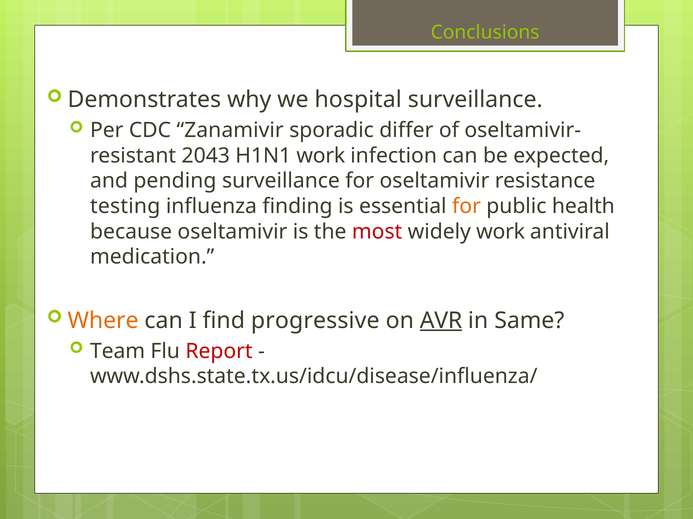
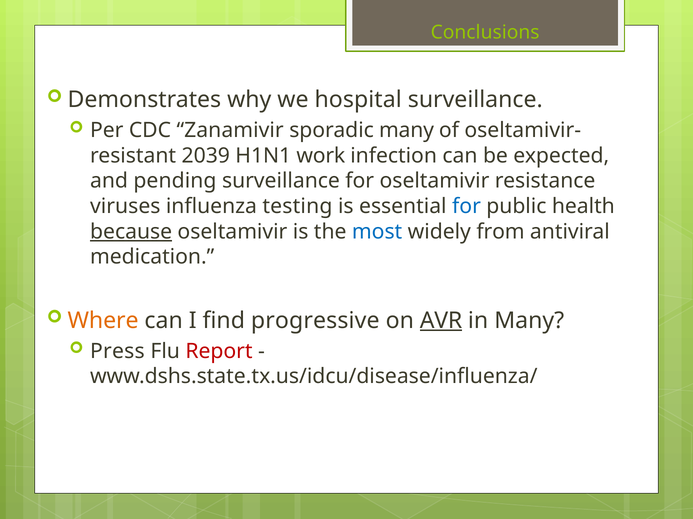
sporadic differ: differ -> many
2043: 2043 -> 2039
testing: testing -> viruses
finding: finding -> testing
for at (466, 207) colour: orange -> blue
because underline: none -> present
most colour: red -> blue
widely work: work -> from
in Same: Same -> Many
Team: Team -> Press
